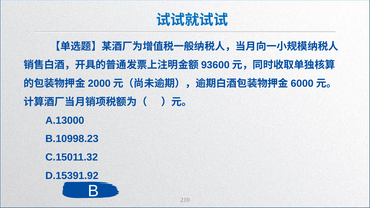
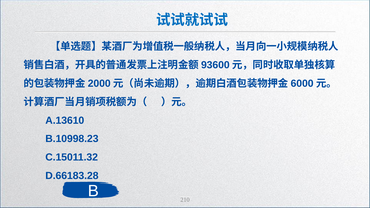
A.13000: A.13000 -> A.13610
D.15391.92: D.15391.92 -> D.66183.28
